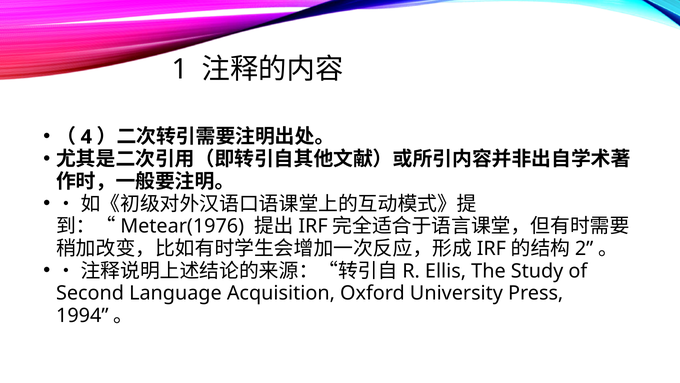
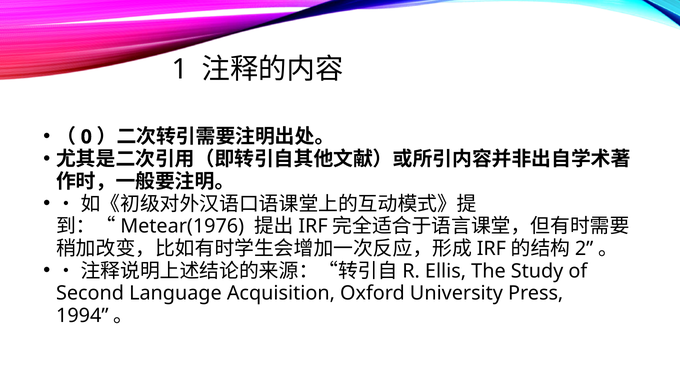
4: 4 -> 0
